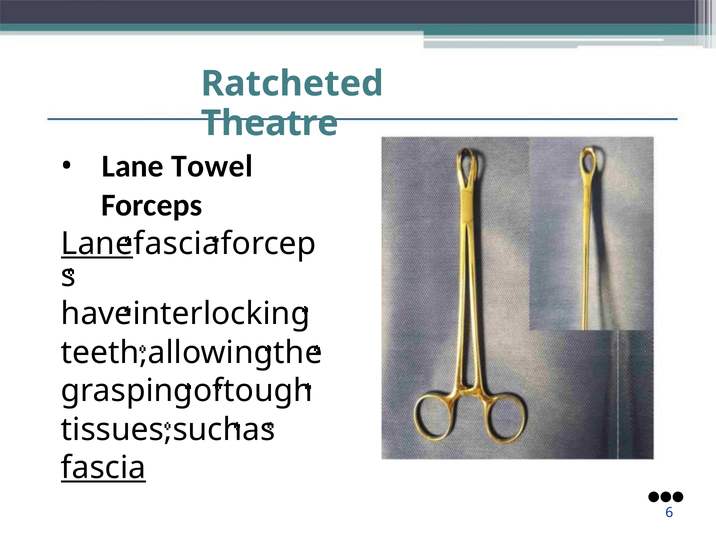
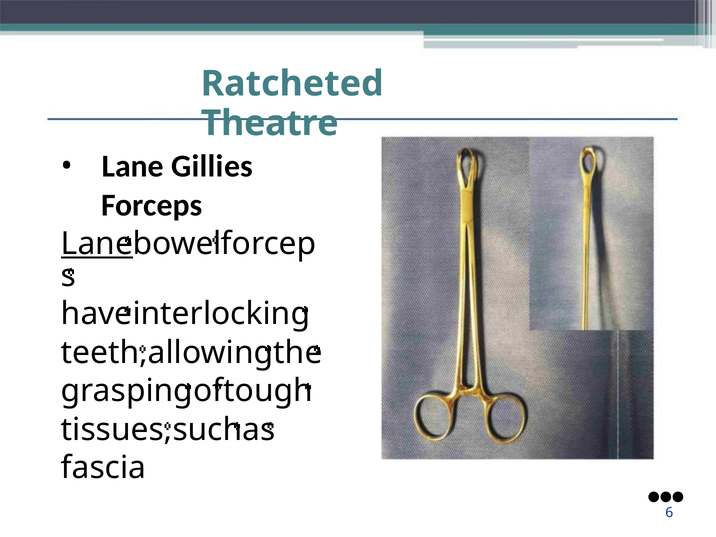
Towel: Towel -> Gillies
fascia at (177, 244): fascia -> bowel
fascia at (104, 468) underline: present -> none
